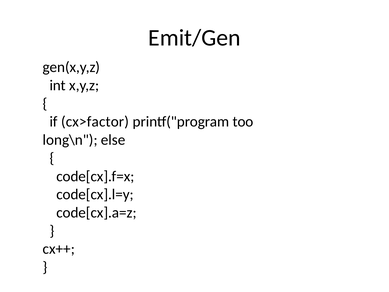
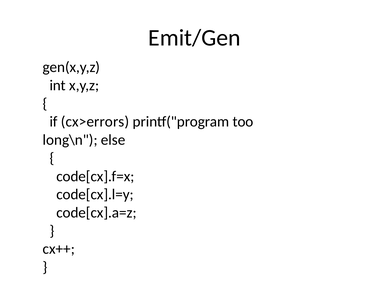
cx>factor: cx>factor -> cx>errors
